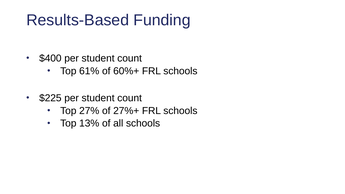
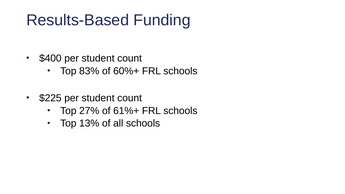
61%: 61% -> 83%
27%+: 27%+ -> 61%+
